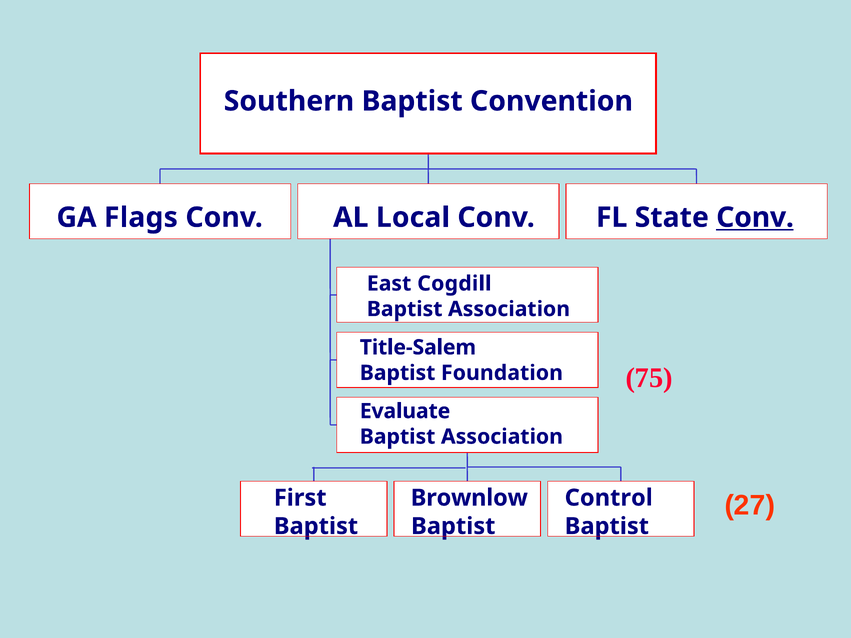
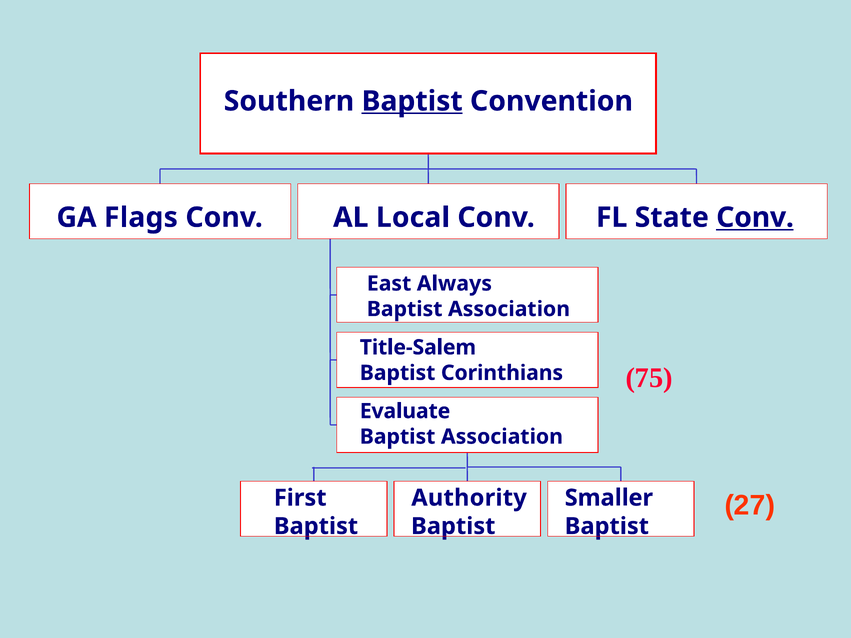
Baptist at (412, 101) underline: none -> present
Cogdill: Cogdill -> Always
Foundation: Foundation -> Corinthians
Brownlow: Brownlow -> Authority
Control: Control -> Smaller
